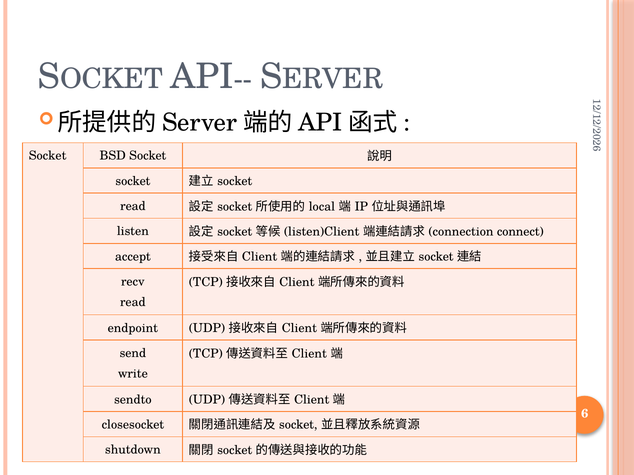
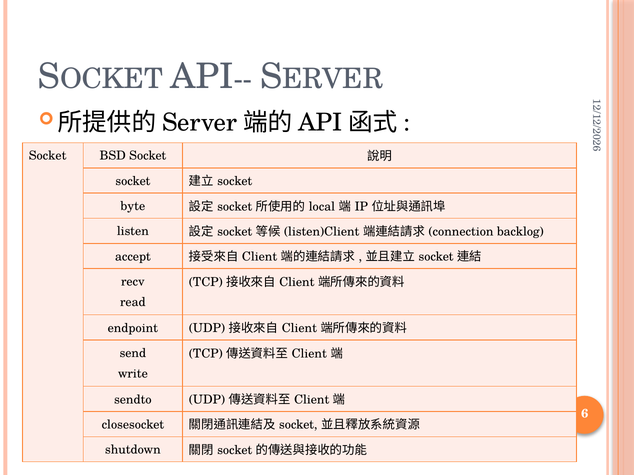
read at (133, 206): read -> byte
connect: connect -> backlog
